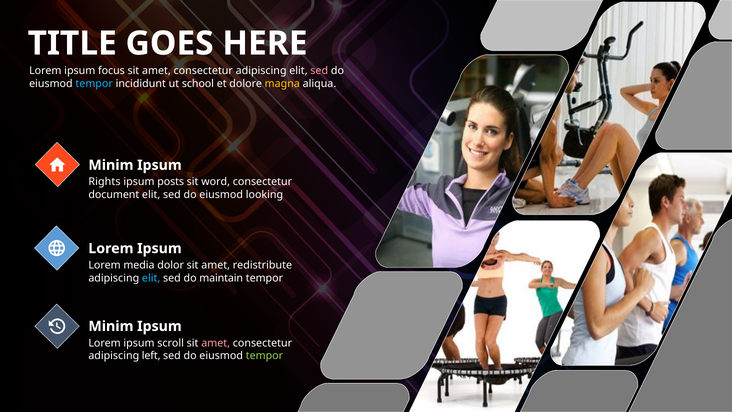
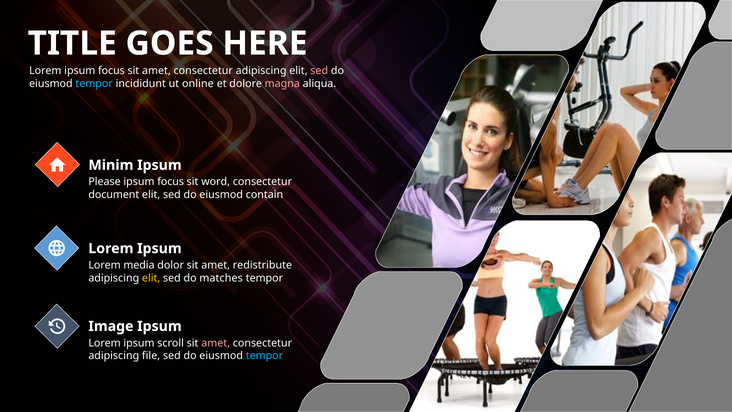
school: school -> online
magna colour: yellow -> pink
Rights: Rights -> Please
posts at (171, 182): posts -> focus
looking: looking -> contain
elit at (151, 278) colour: light blue -> yellow
maintain: maintain -> matches
Minim at (111, 326): Minim -> Image
left: left -> file
tempor at (264, 356) colour: light green -> light blue
